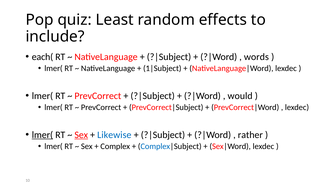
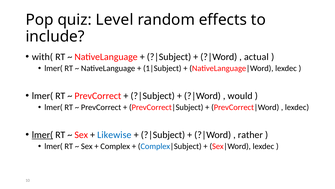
Least: Least -> Level
each(: each( -> with(
words: words -> actual
Sex at (81, 134) underline: present -> none
